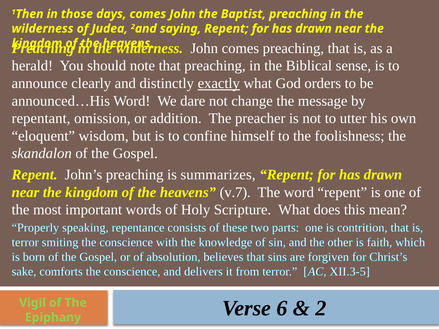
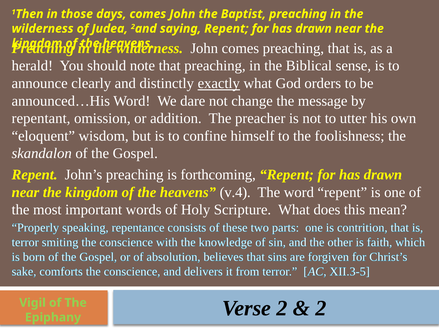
summarizes: summarizes -> forthcoming
v.7: v.7 -> v.4
Verse 6: 6 -> 2
